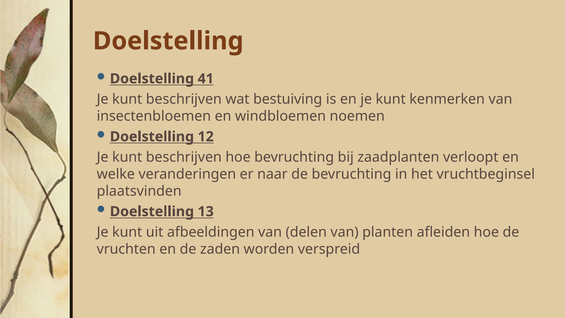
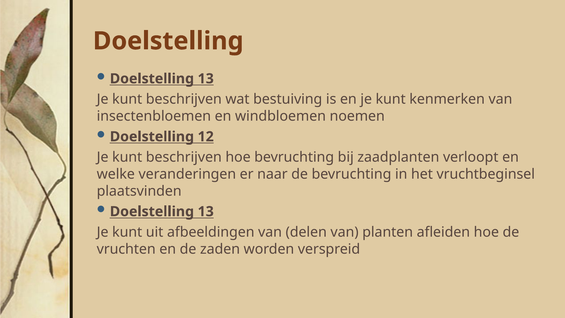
41 at (206, 79): 41 -> 13
